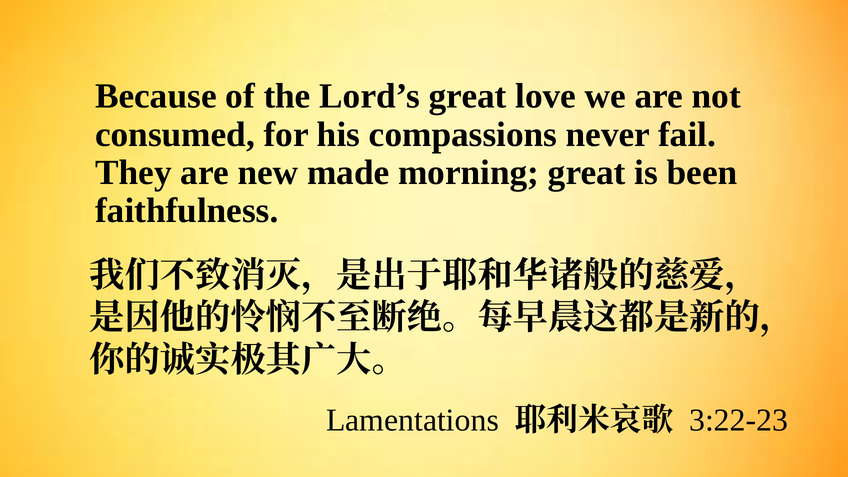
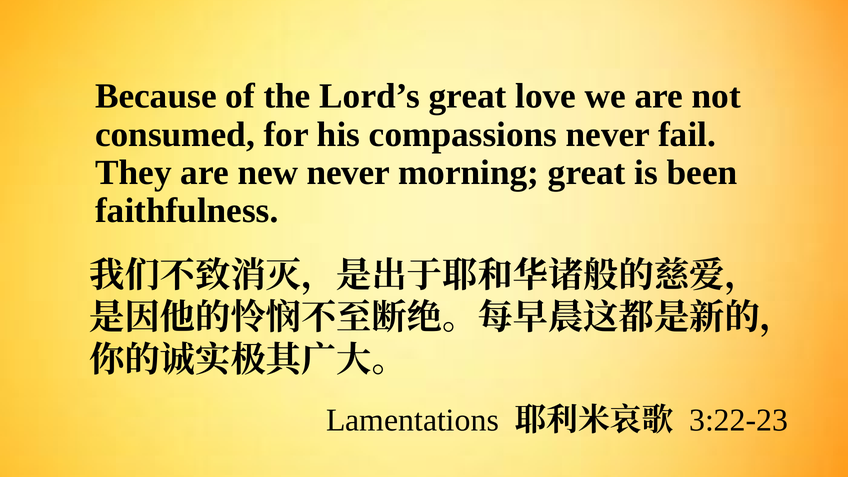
new made: made -> never
